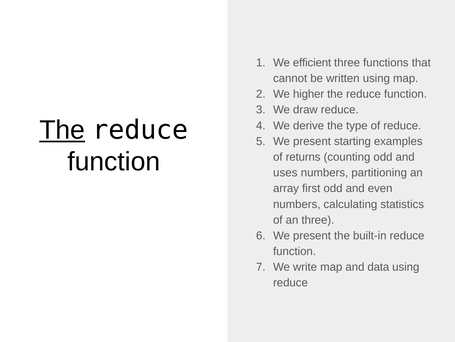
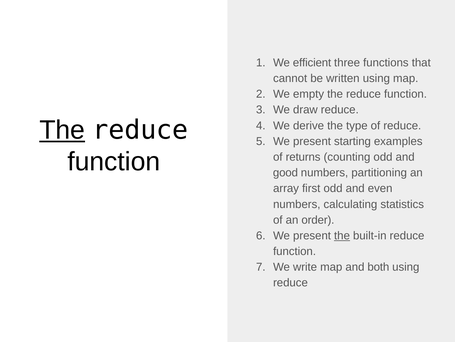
higher: higher -> empty
uses: uses -> good
an three: three -> order
the at (342, 235) underline: none -> present
data: data -> both
